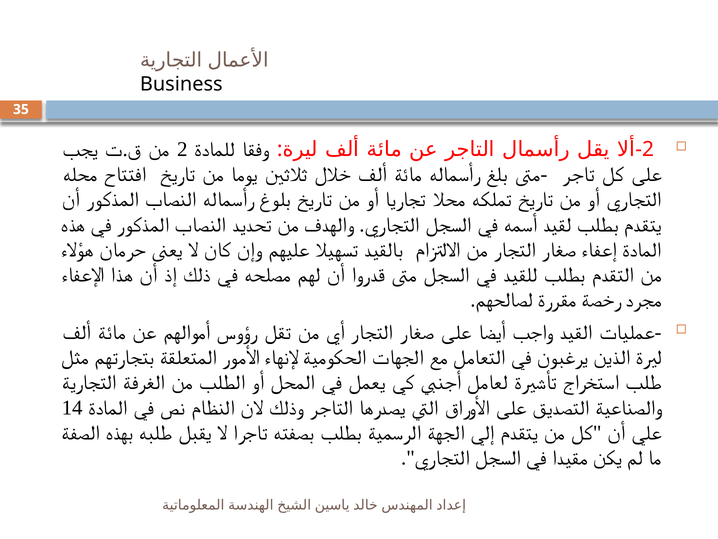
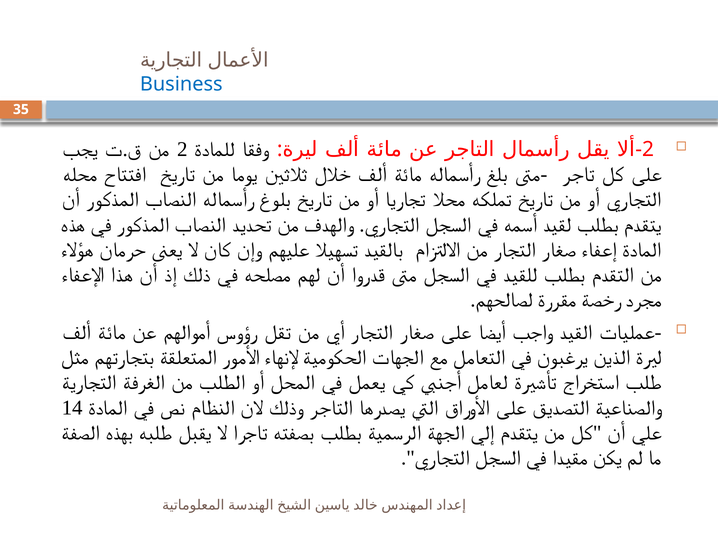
Business colour: black -> blue
